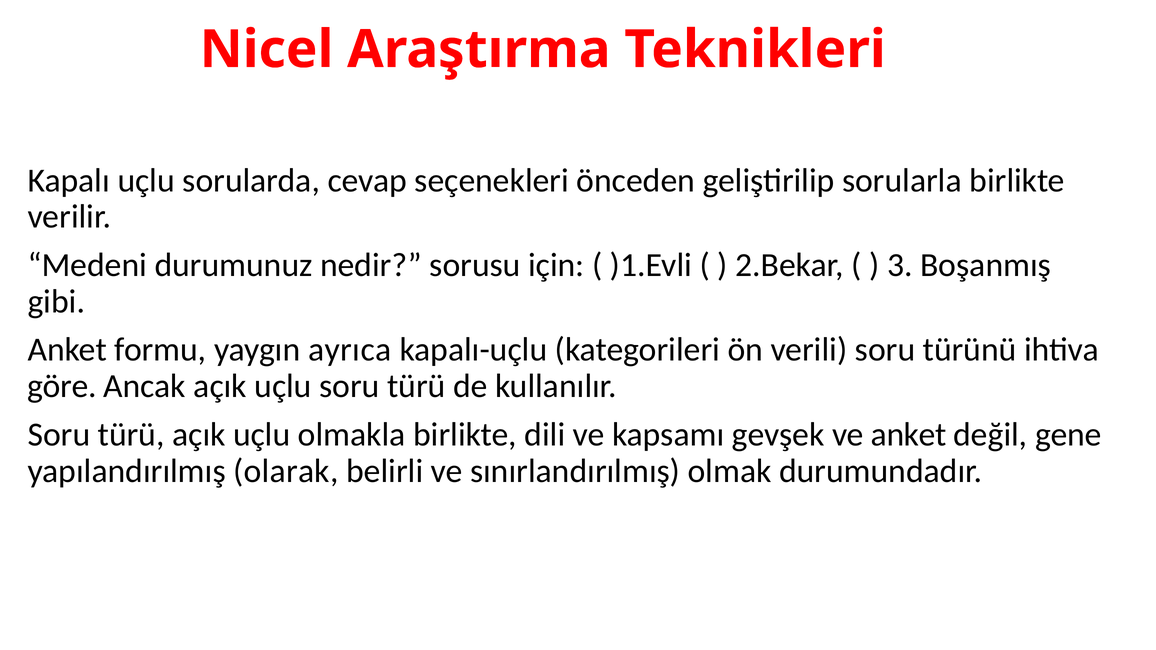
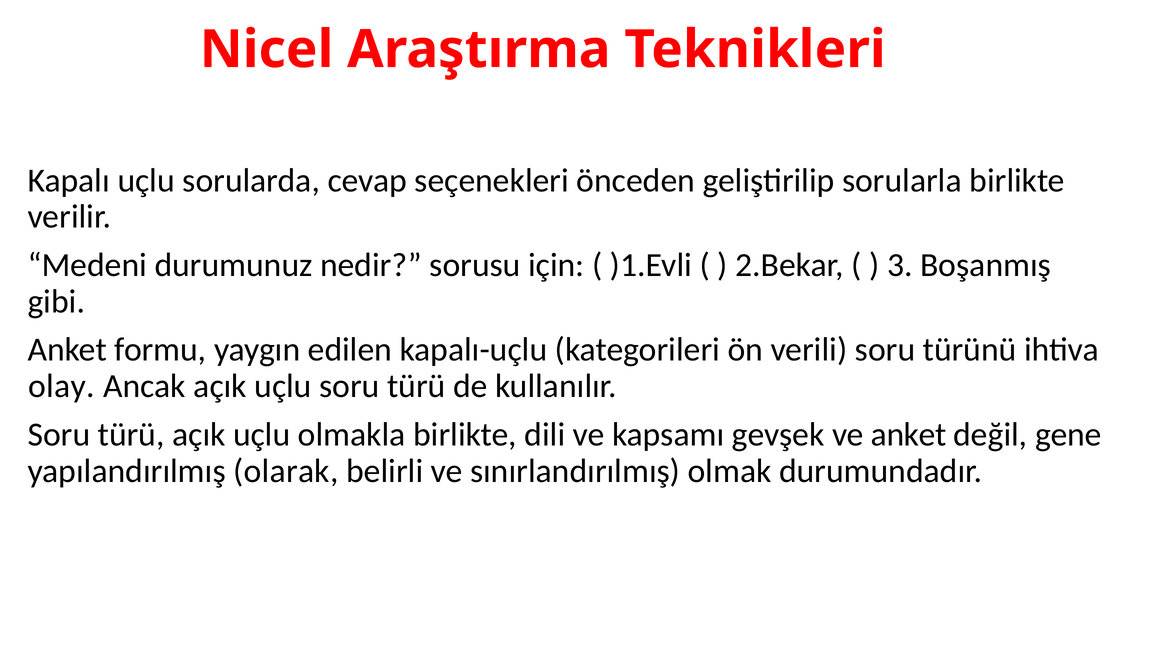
ayrıca: ayrıca -> edilen
göre: göre -> olay
